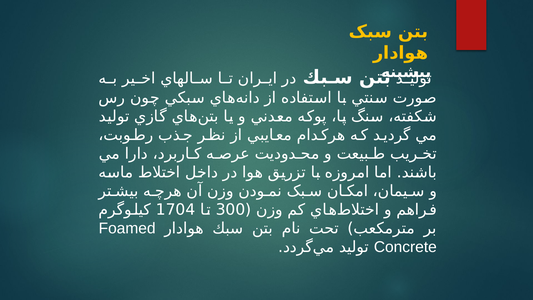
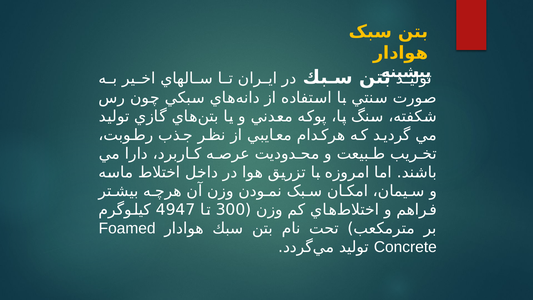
1704: 1704 -> 4947
